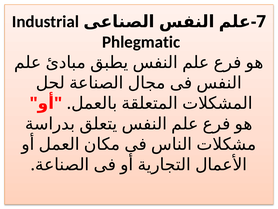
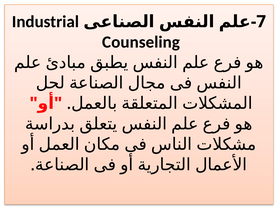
Phlegmatic: Phlegmatic -> Counseling
